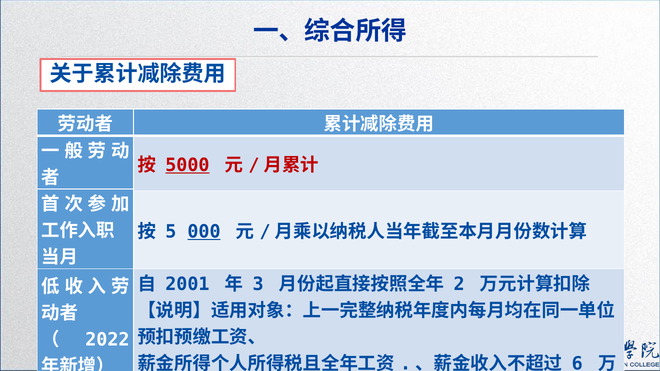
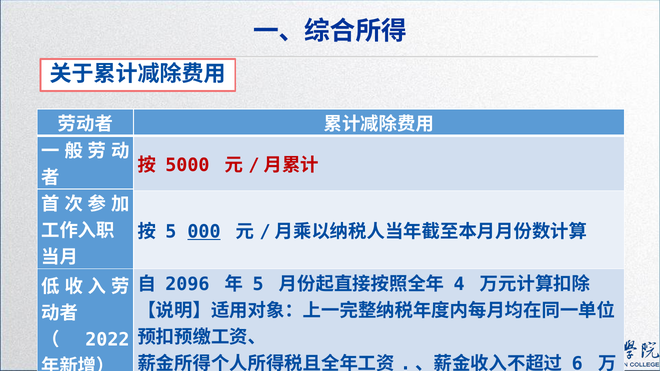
5000 underline: present -> none
2001: 2001 -> 2096
3 at (258, 284): 3 -> 5
2: 2 -> 4
